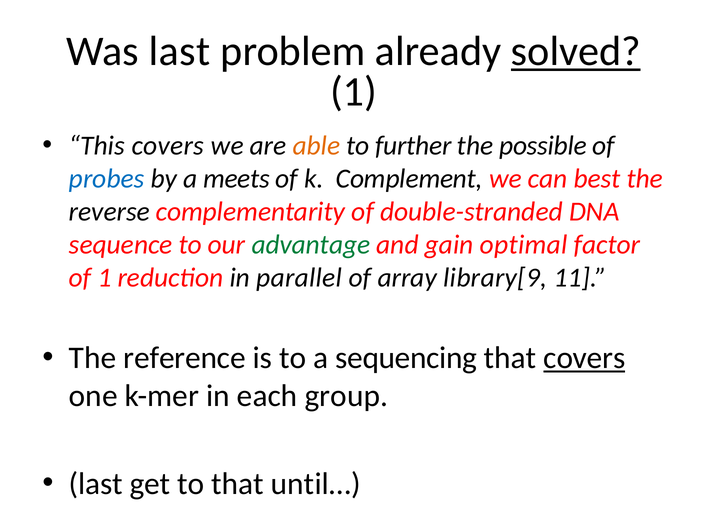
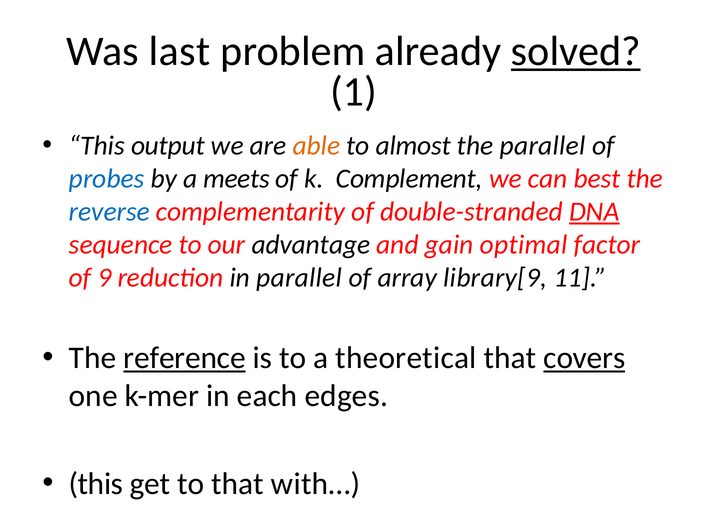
This covers: covers -> output
further: further -> almost
the possible: possible -> parallel
reverse colour: black -> blue
DNA underline: none -> present
advantage colour: green -> black
of 1: 1 -> 9
reference underline: none -> present
sequencing: sequencing -> theoretical
group: group -> edges
last at (96, 484): last -> this
until…: until… -> with…
